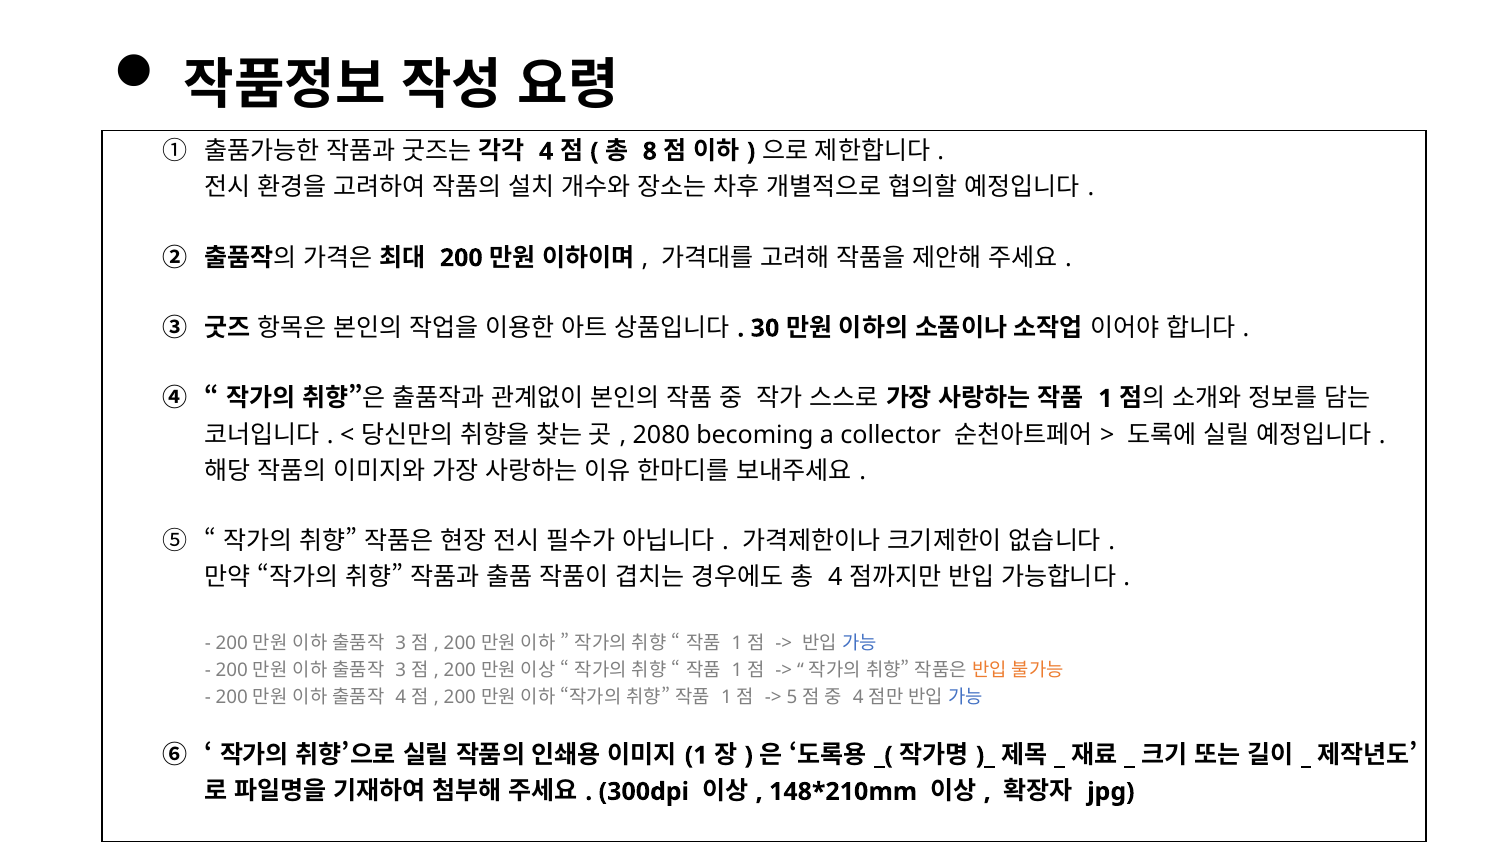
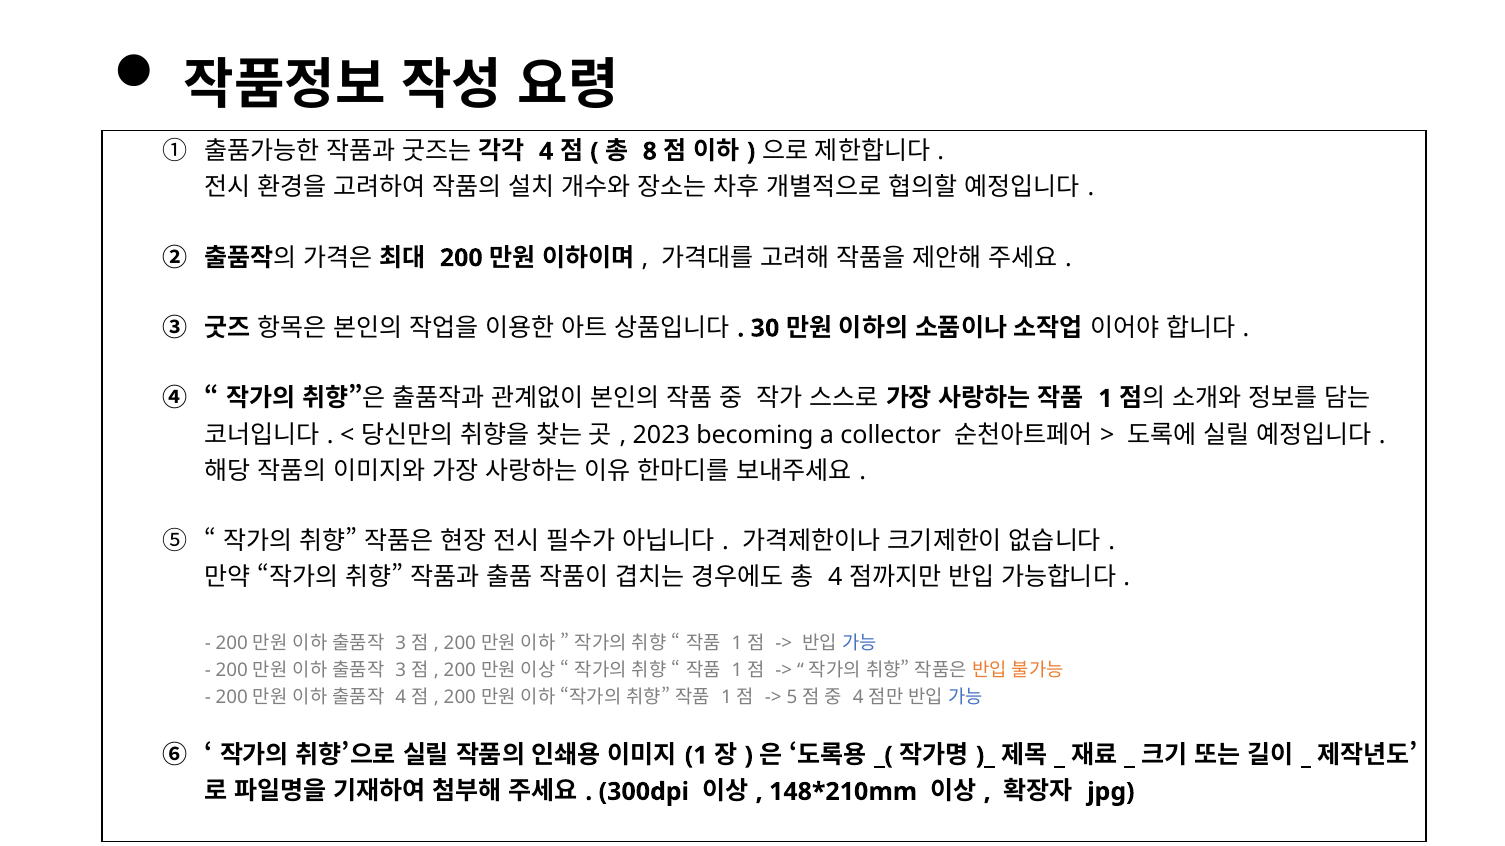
2080: 2080 -> 2023
